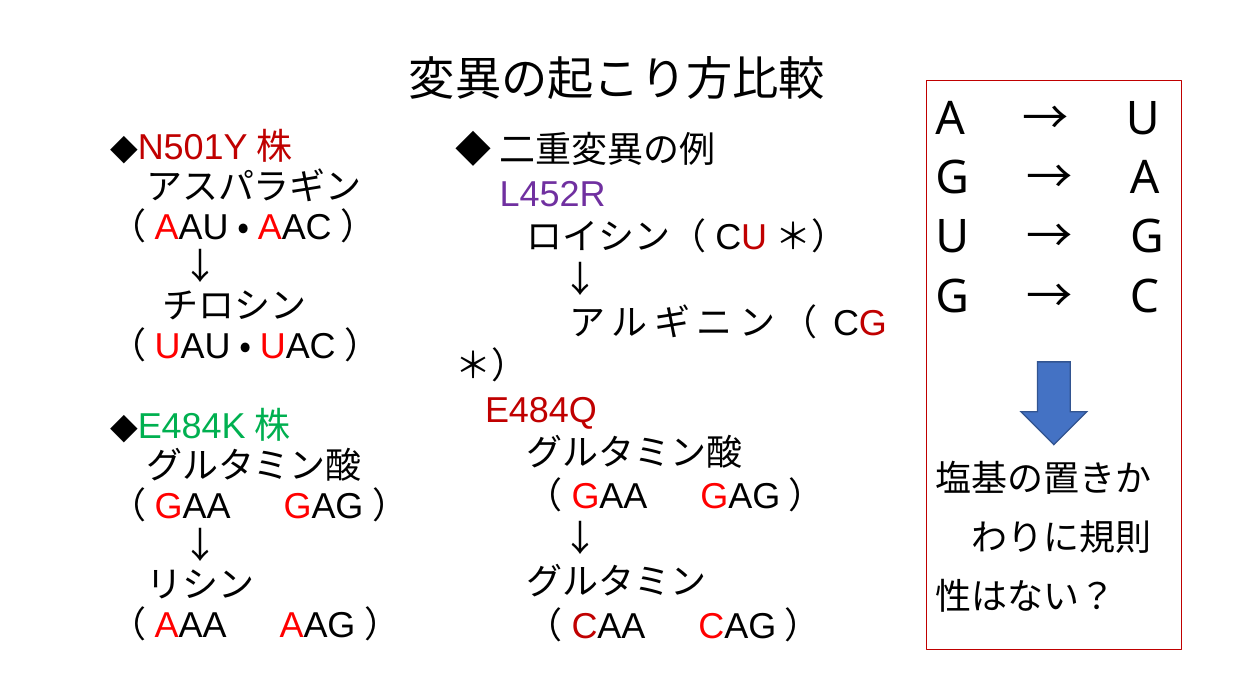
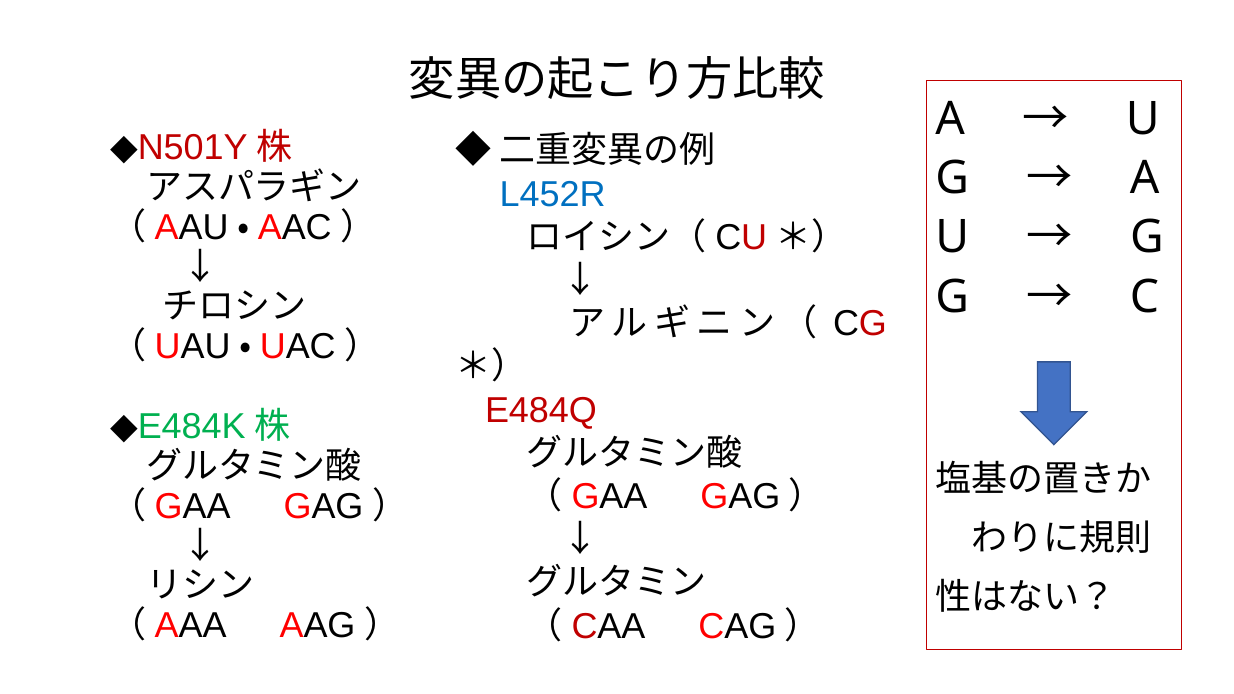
L452R colour: purple -> blue
